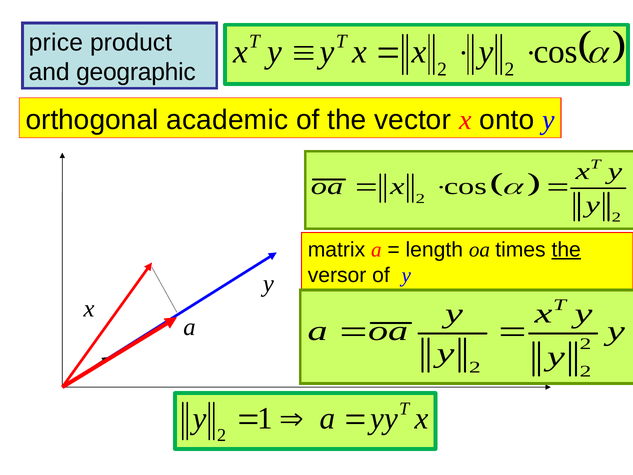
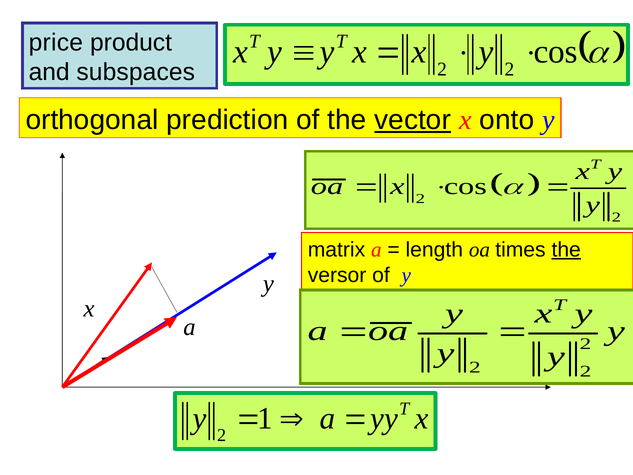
geographic: geographic -> subspaces
academic: academic -> prediction
vector underline: none -> present
